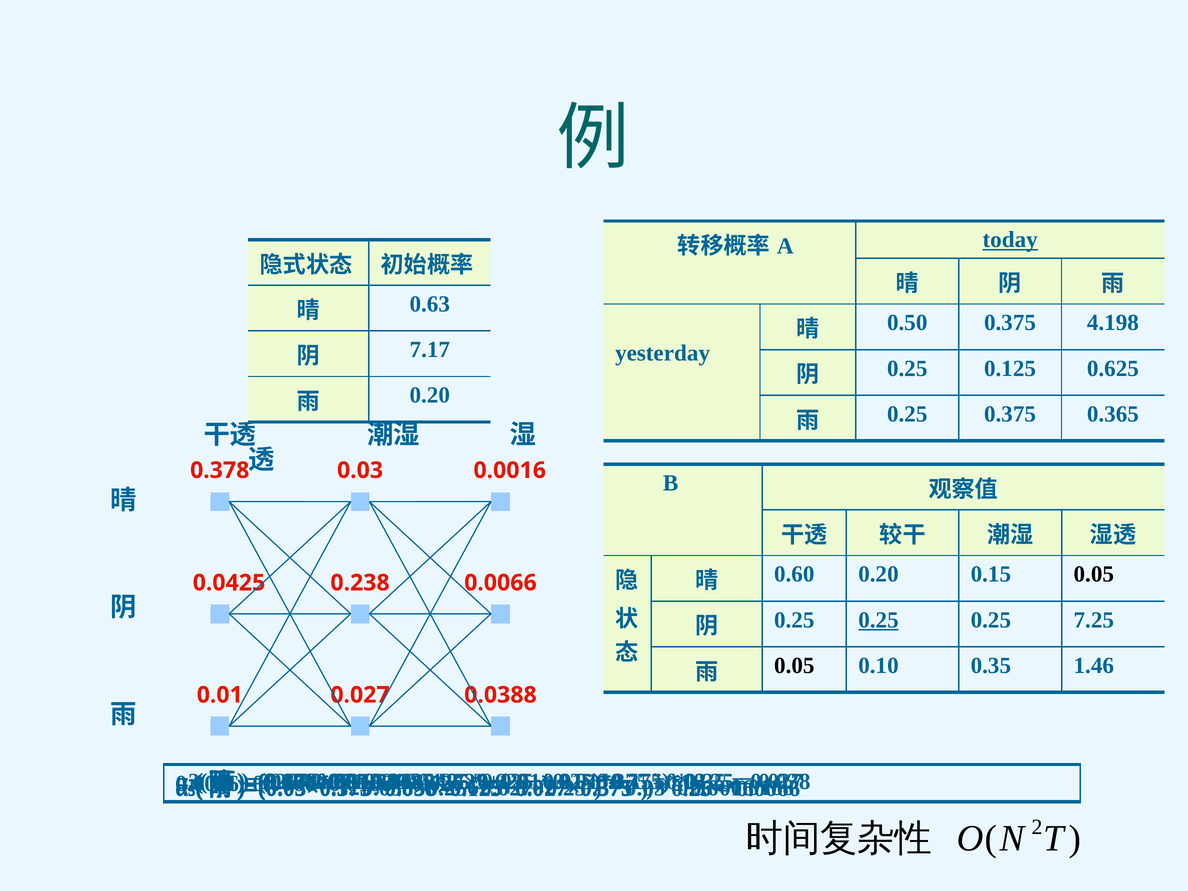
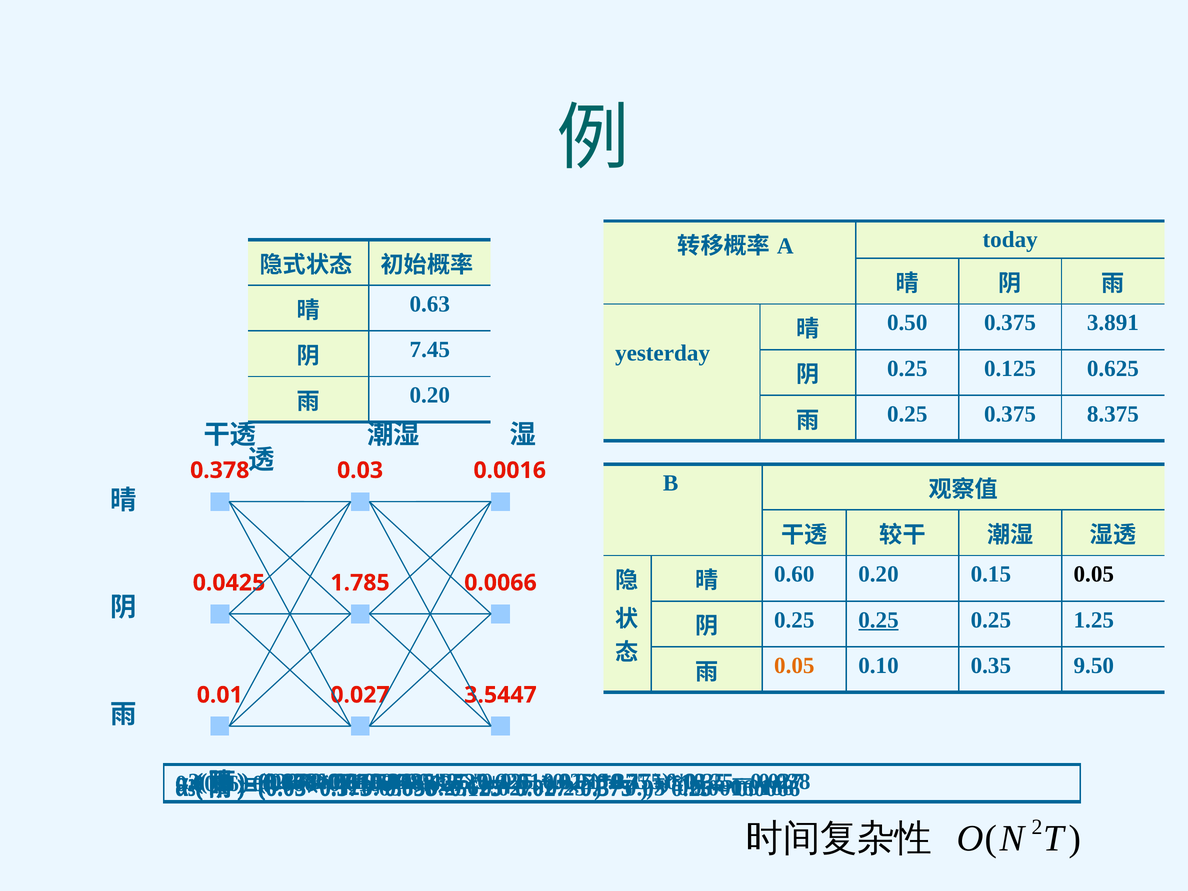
today underline: present -> none
4.198: 4.198 -> 3.891
7.17: 7.17 -> 7.45
0.365: 0.365 -> 8.375
0.238: 0.238 -> 1.785
7.25: 7.25 -> 1.25
0.05 at (794, 666) colour: black -> orange
1.46: 1.46 -> 9.50
0.0388: 0.0388 -> 3.5447
